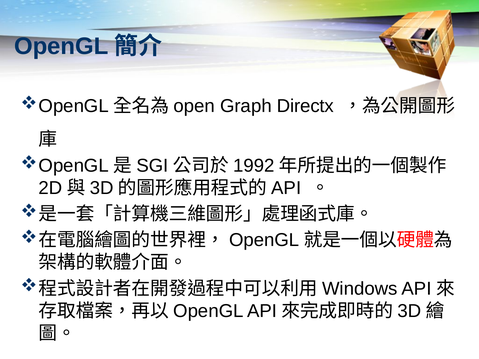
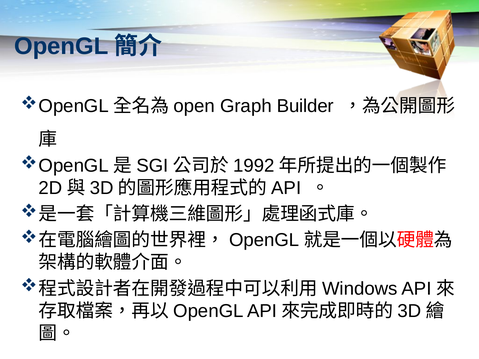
Directx: Directx -> Builder
